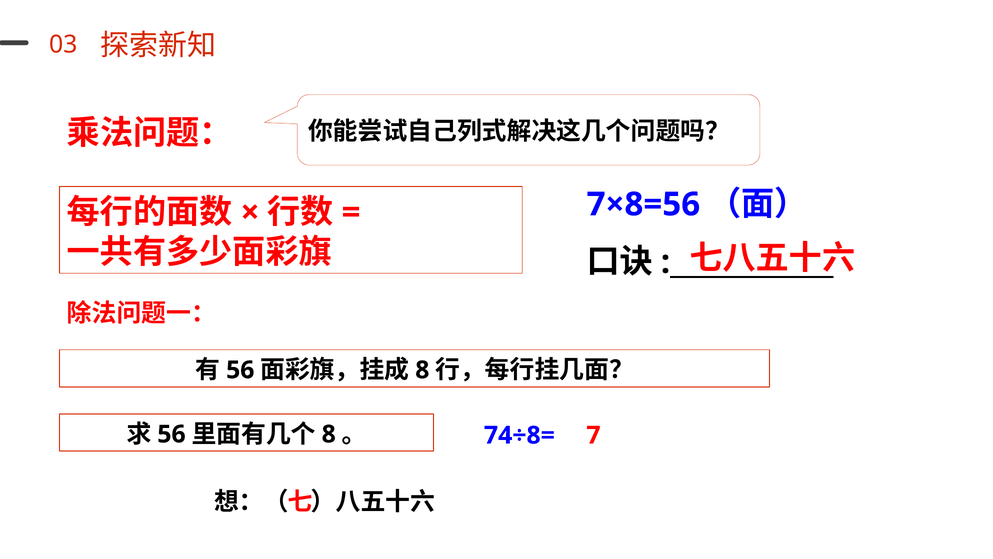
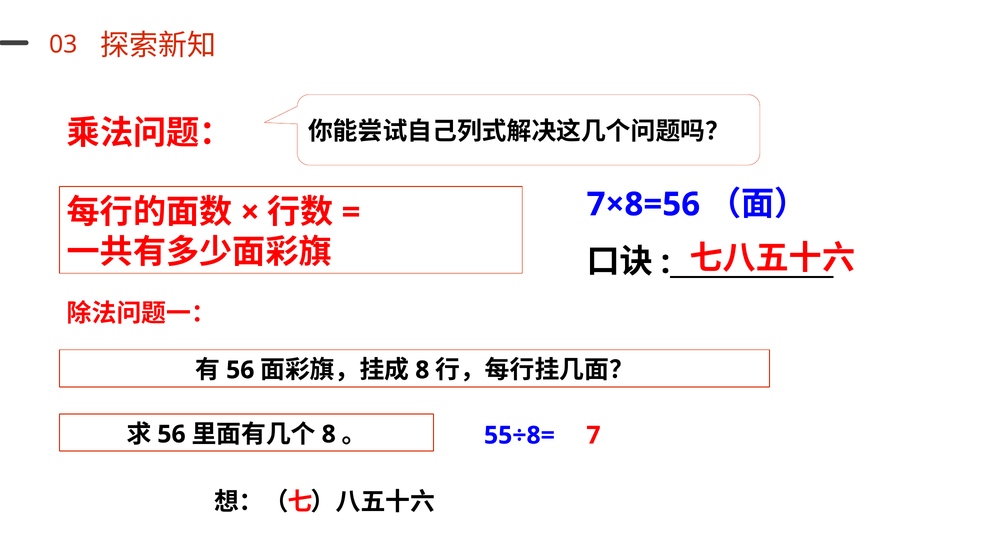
74÷8=: 74÷8= -> 55÷8=
